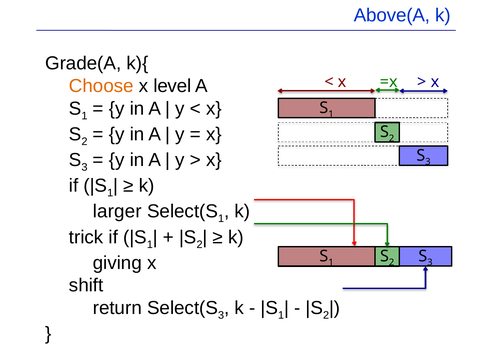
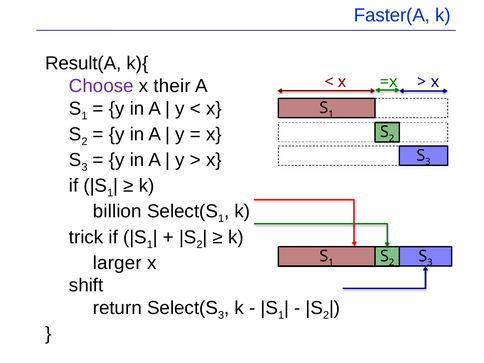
Above(A: Above(A -> Faster(A
Grade(A: Grade(A -> Result(A
Choose colour: orange -> purple
level: level -> their
larger: larger -> billion
giving: giving -> larger
